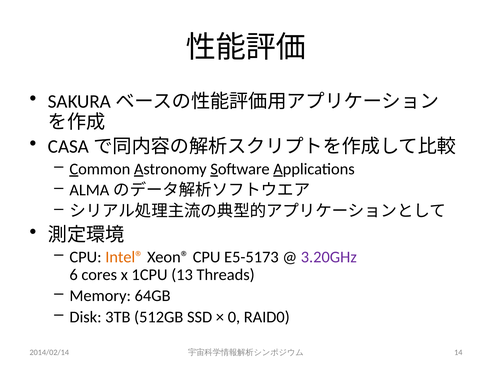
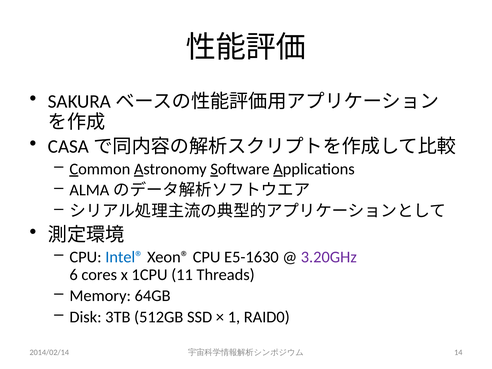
Intel® colour: orange -> blue
E5-5173: E5-5173 -> E5-1630
13: 13 -> 11
0: 0 -> 1
